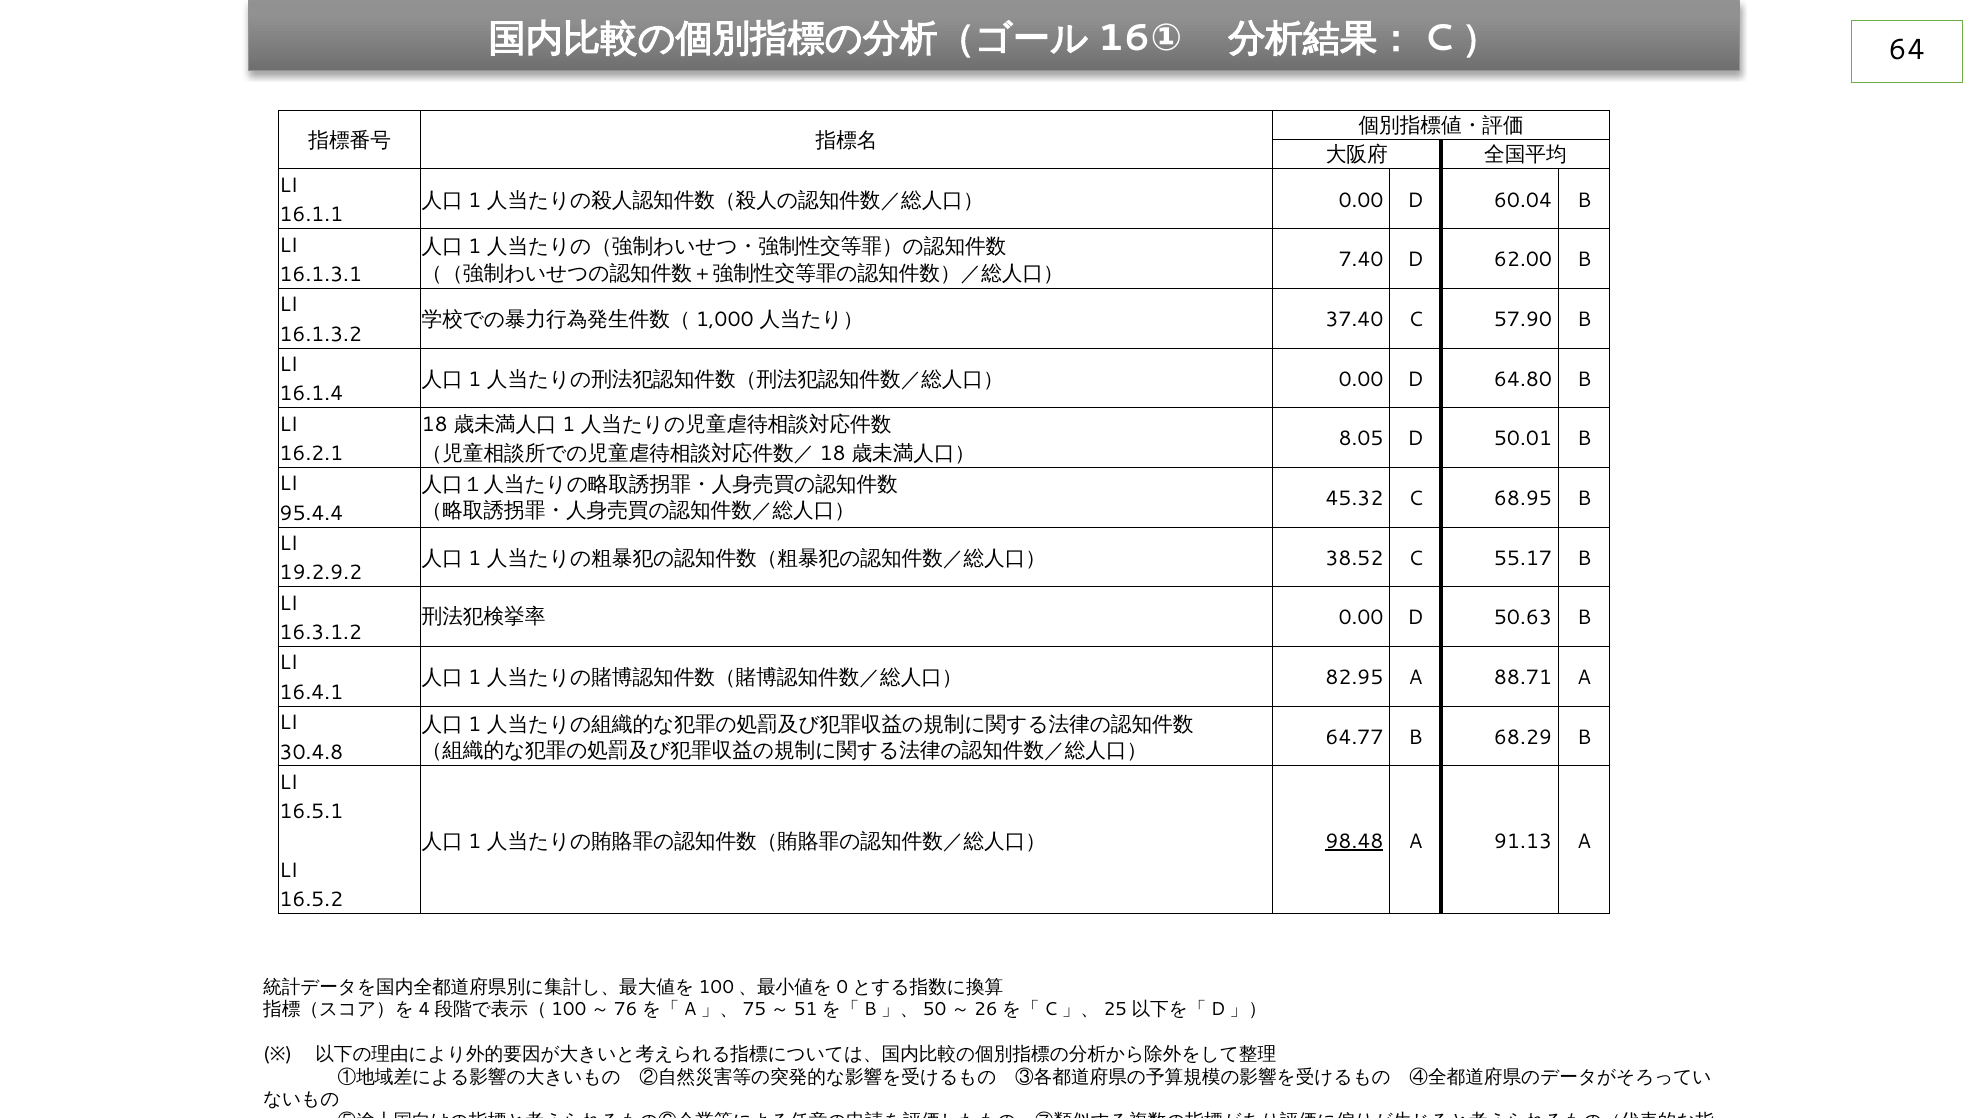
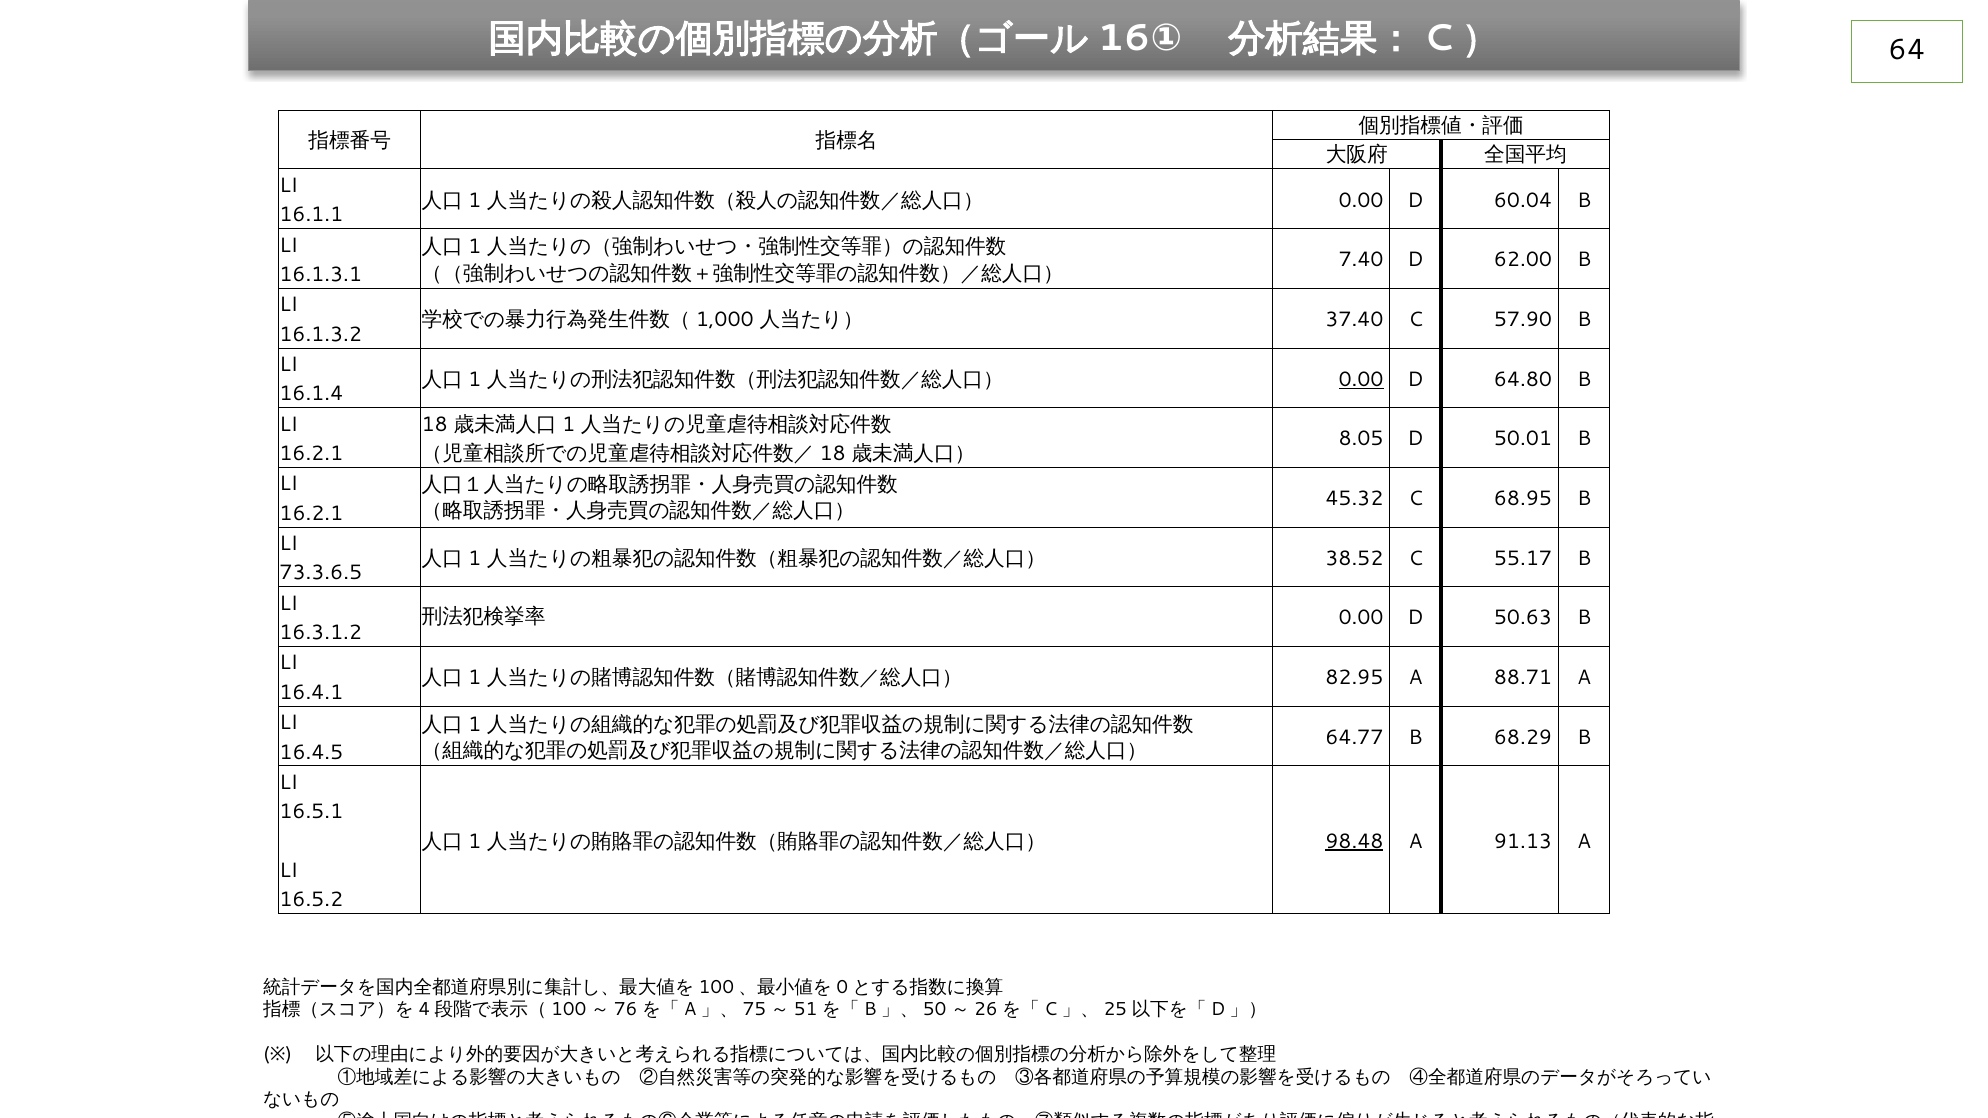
0.00 at (1361, 379) underline: none -> present
95.4.4 at (311, 514): 95.4.4 -> 16.2.1
19.2.9.2: 19.2.9.2 -> 73.3.6.5
30.4.8: 30.4.8 -> 16.4.5
